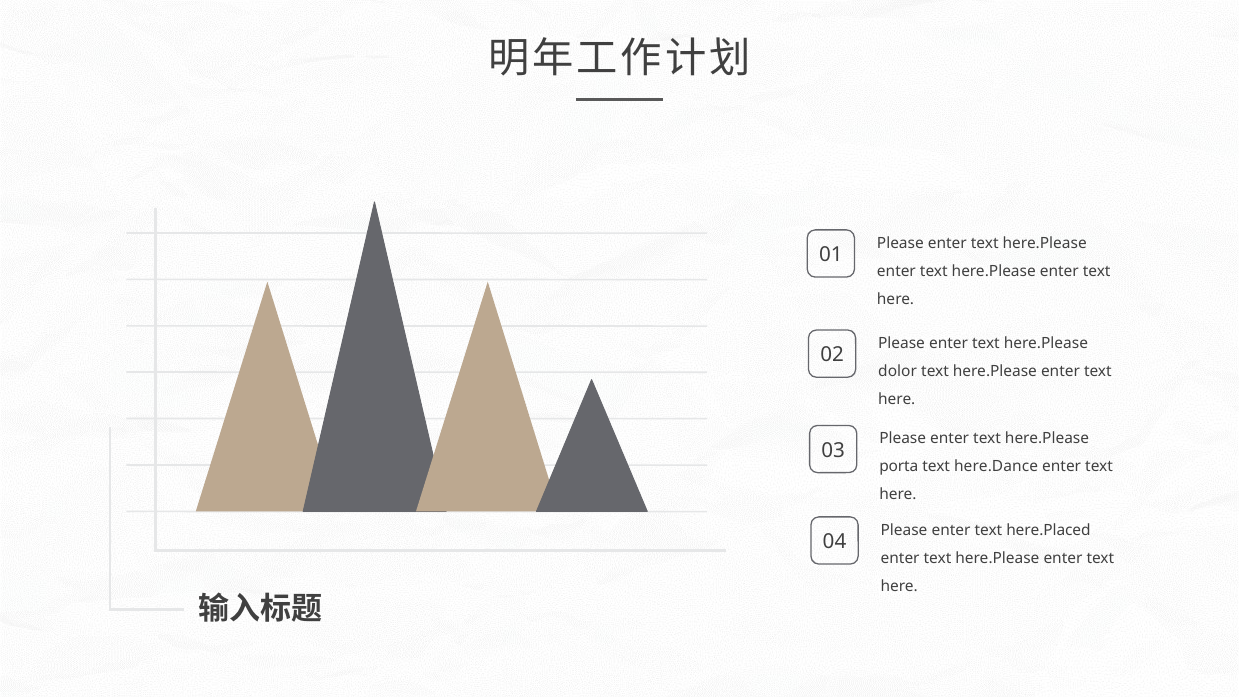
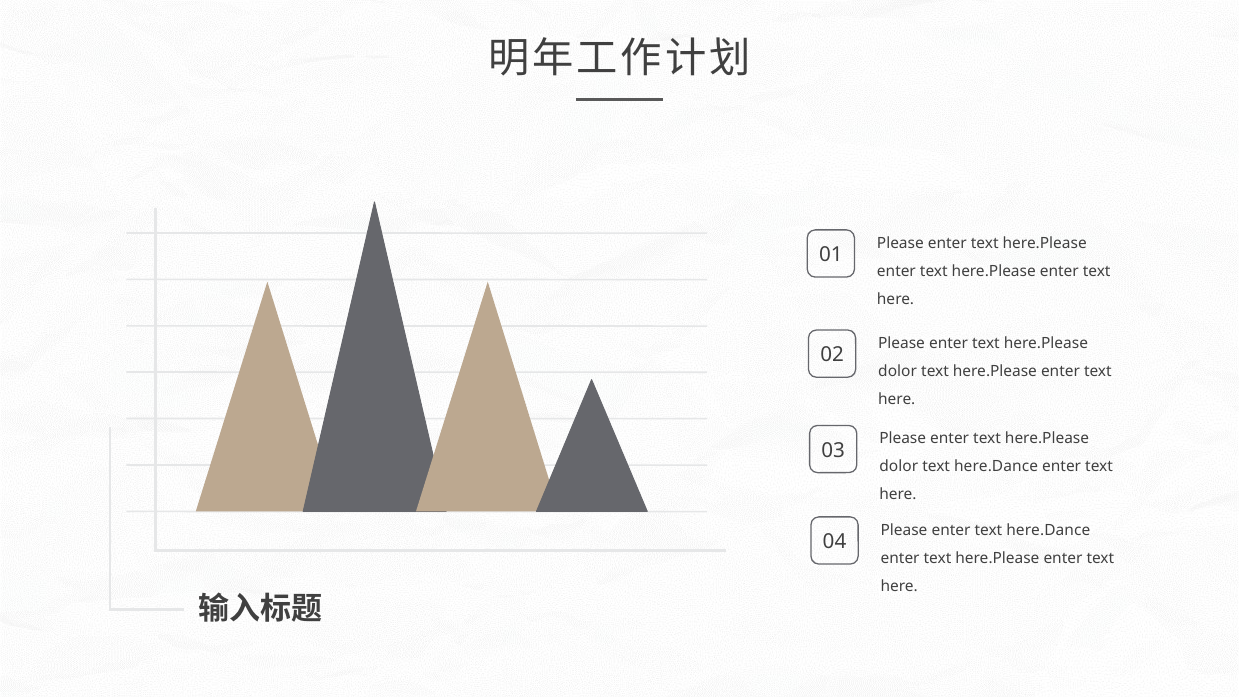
porta at (899, 467): porta -> dolor
enter text here.Placed: here.Placed -> here.Dance
